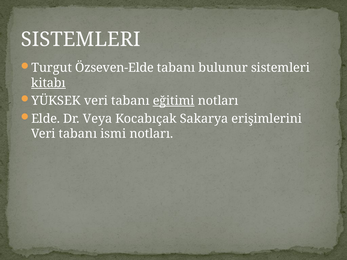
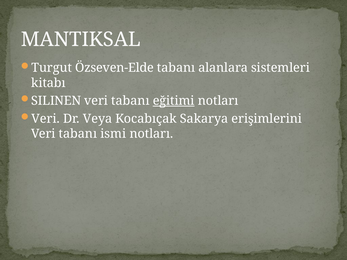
SISTEMLERI at (81, 40): SISTEMLERI -> MANTIKSAL
bulunur: bulunur -> alanlara
kitabı underline: present -> none
YÜKSEK: YÜKSEK -> SILINEN
Elde at (46, 119): Elde -> Veri
